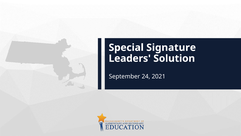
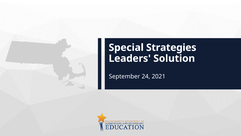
Signature: Signature -> Strategies
